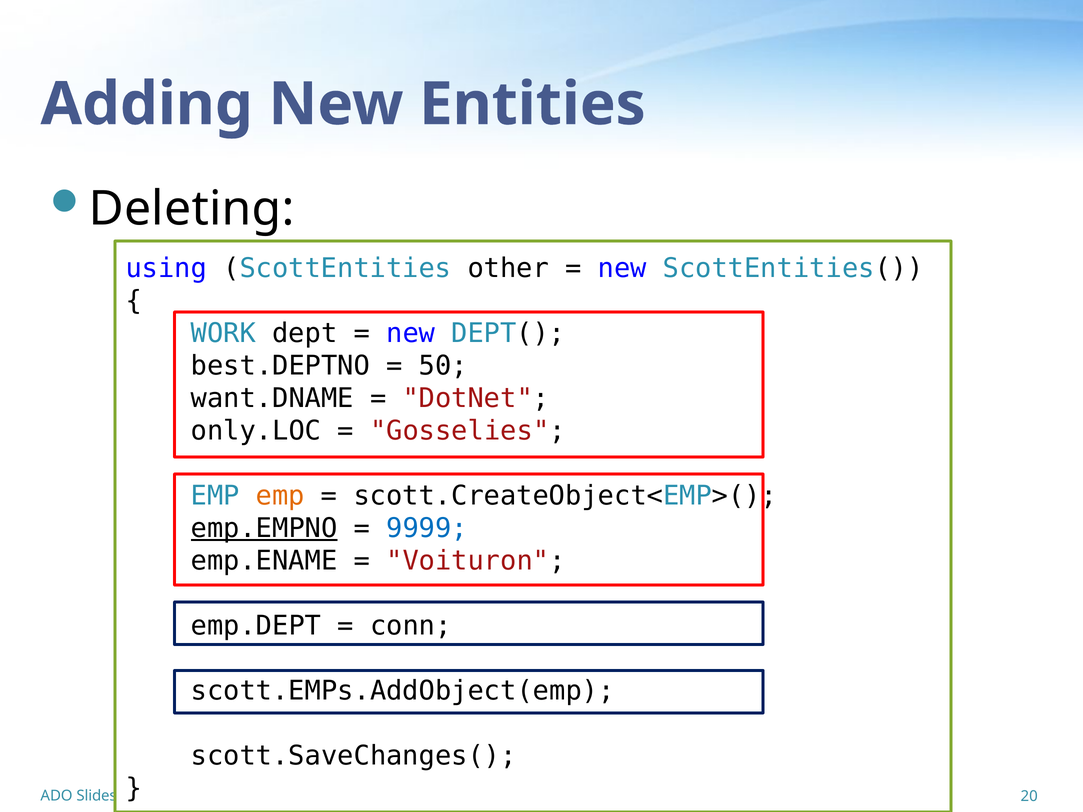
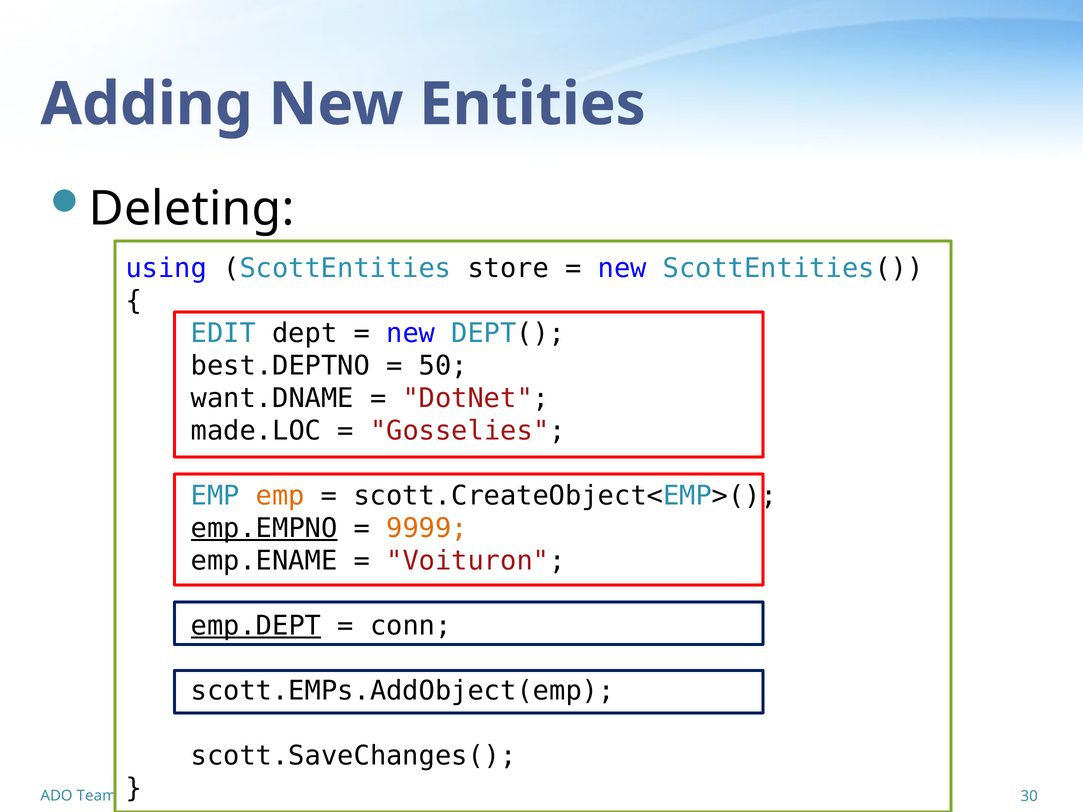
other: other -> store
WORK: WORK -> EDIT
only.LOC: only.LOC -> made.LOC
9999 colour: blue -> orange
emp.DEPT underline: none -> present
Slides: Slides -> Team
20: 20 -> 30
